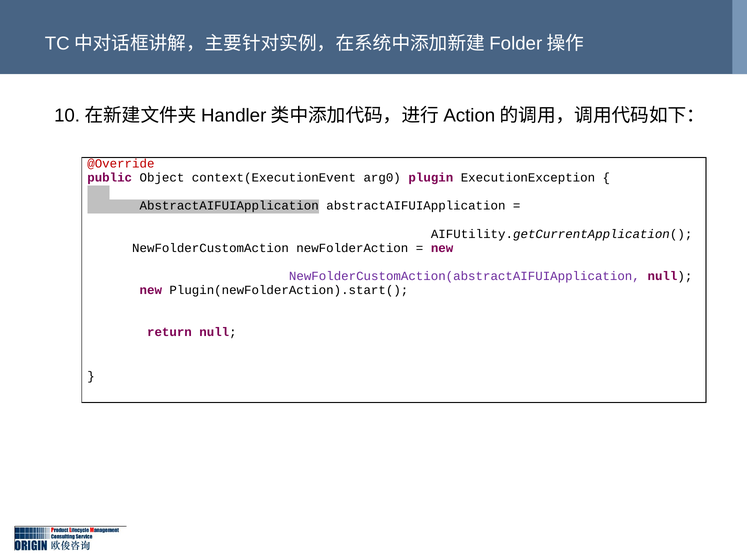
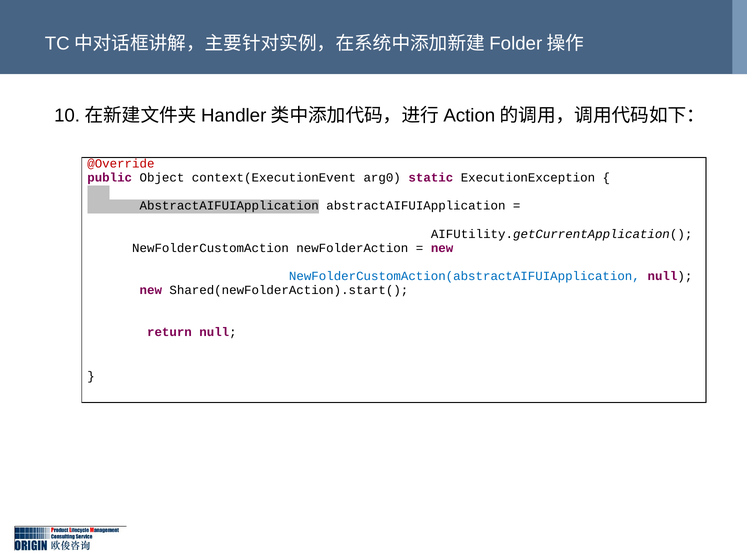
plugin: plugin -> static
NewFolderCustomAction(abstractAIFUIApplication colour: purple -> blue
Plugin(newFolderAction).start(: Plugin(newFolderAction).start( -> Shared(newFolderAction).start(
